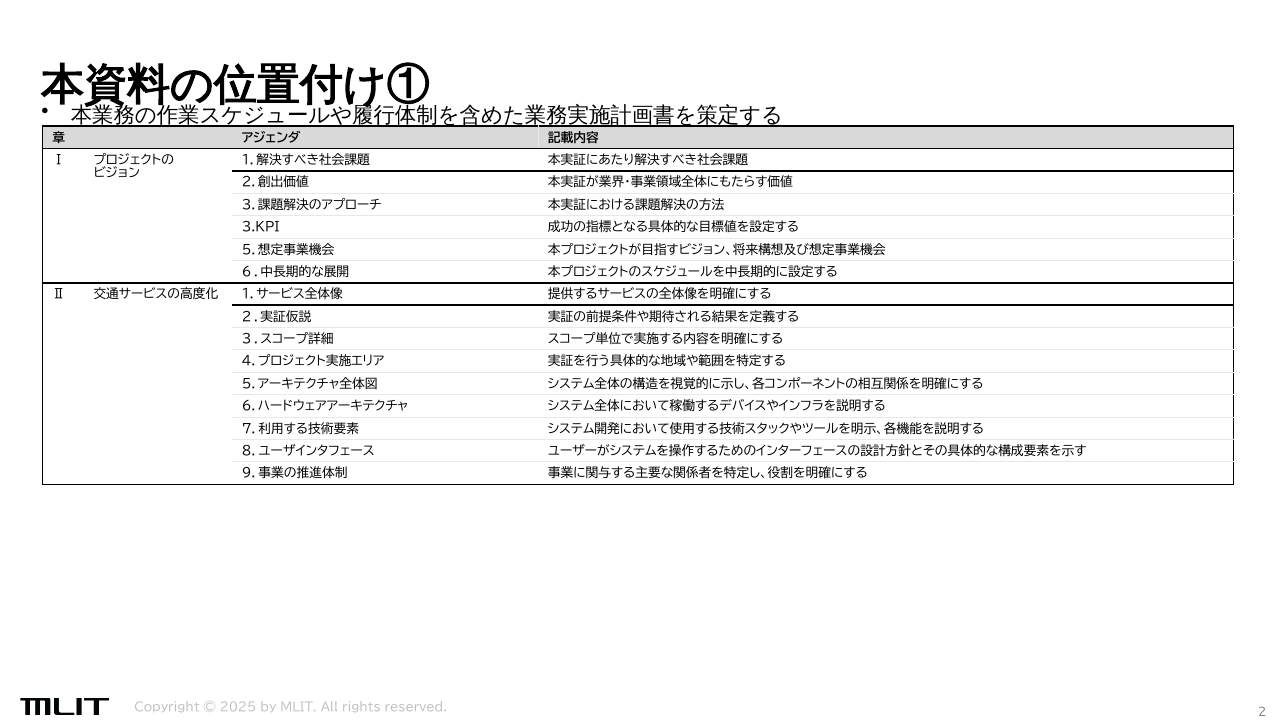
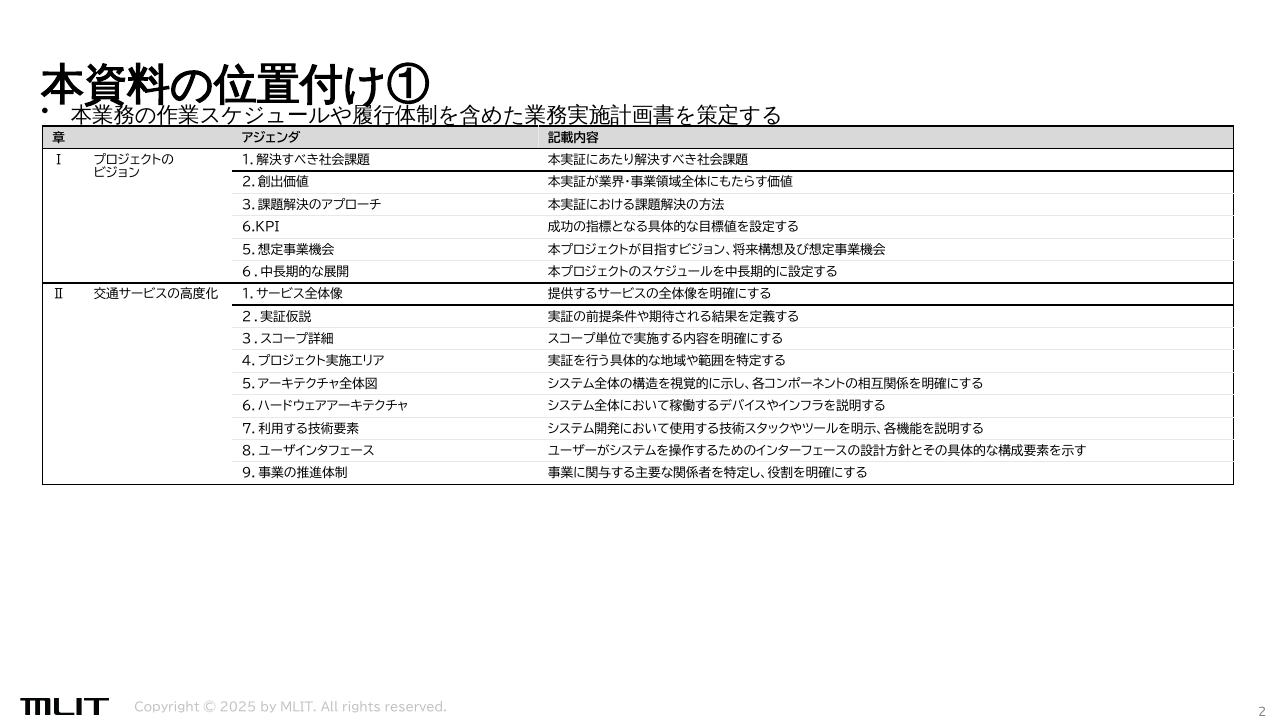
3.KPI: 3.KPI -> 6.KPI
